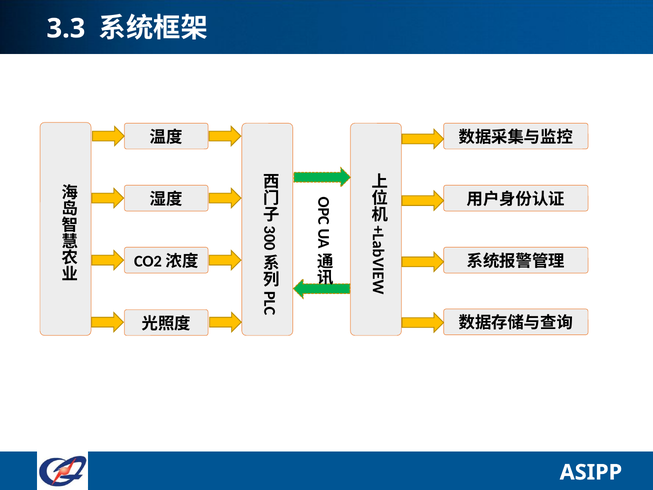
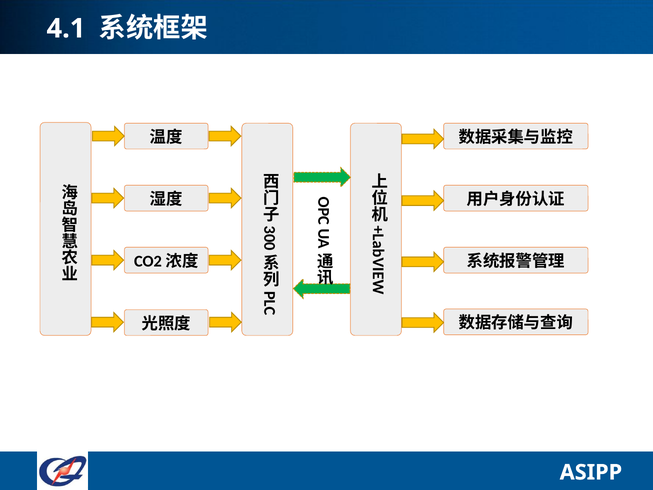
3.3: 3.3 -> 4.1
